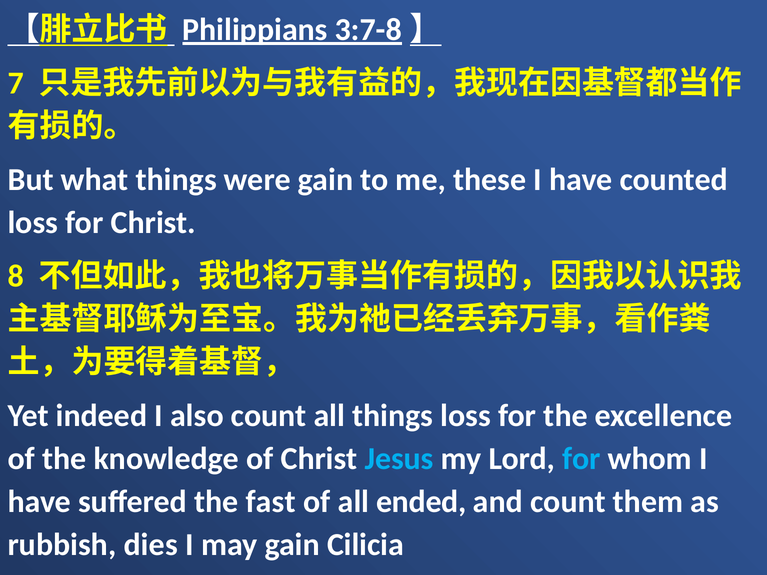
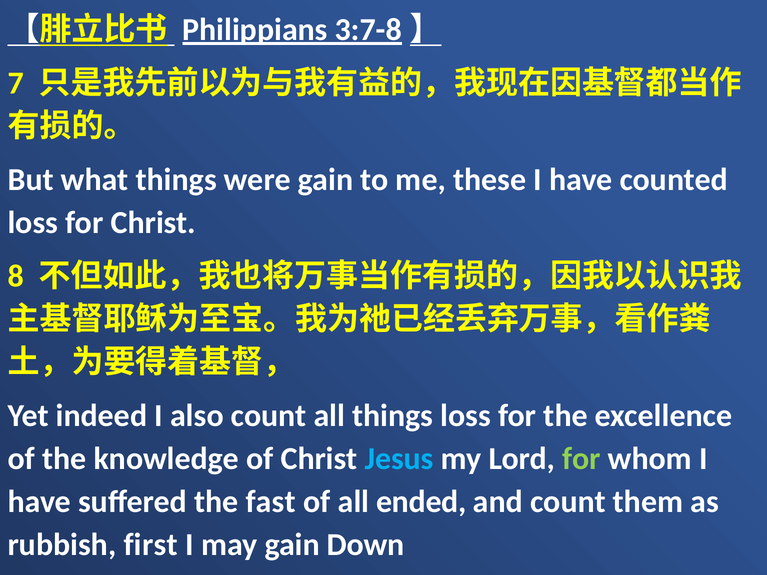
for at (582, 459) colour: light blue -> light green
dies: dies -> first
Cilicia: Cilicia -> Down
